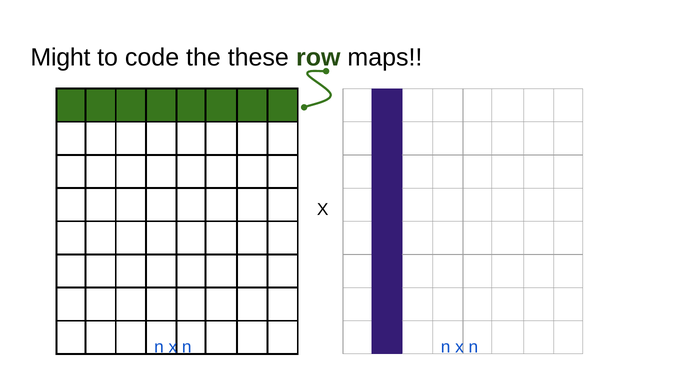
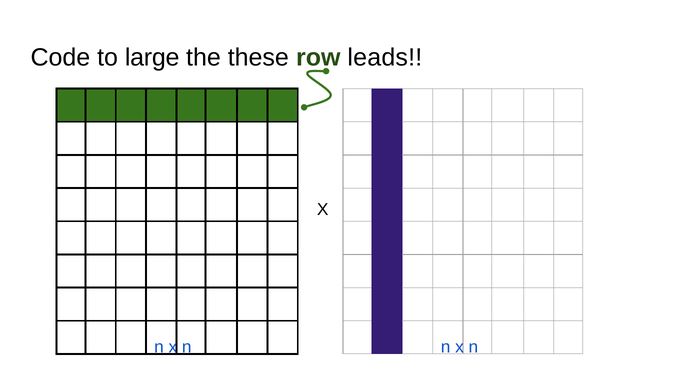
Might: Might -> Code
code: code -> large
maps: maps -> leads
